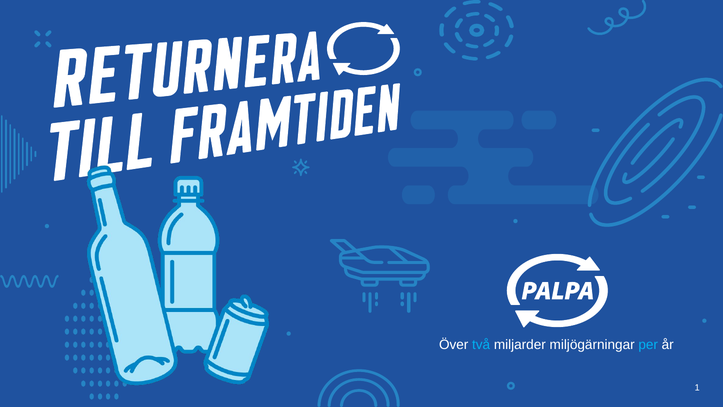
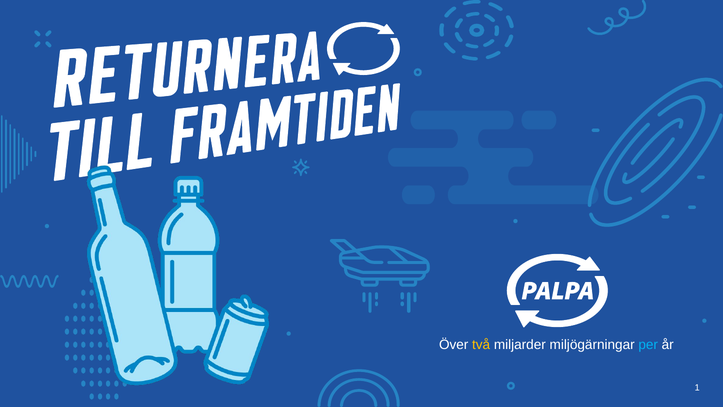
två colour: light blue -> yellow
